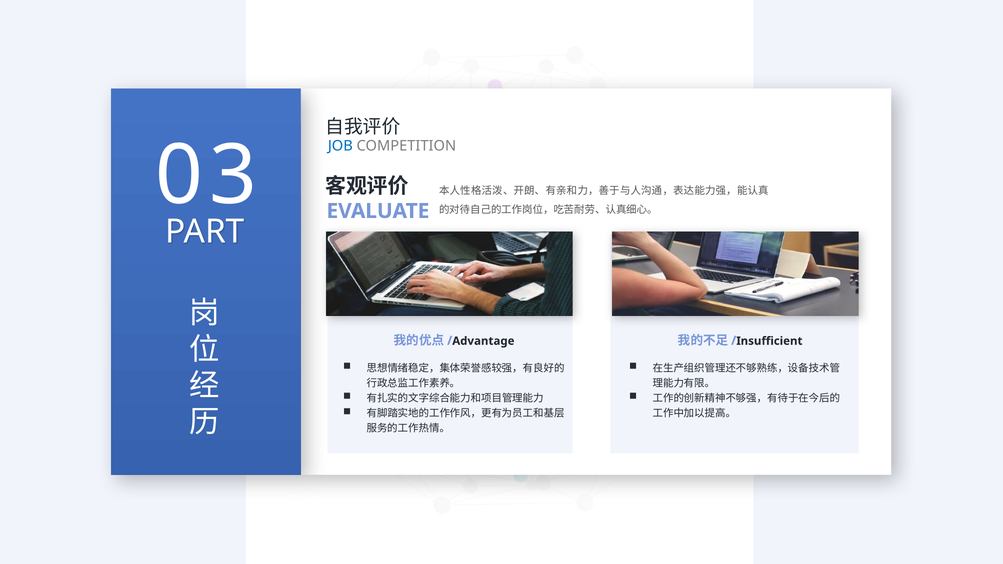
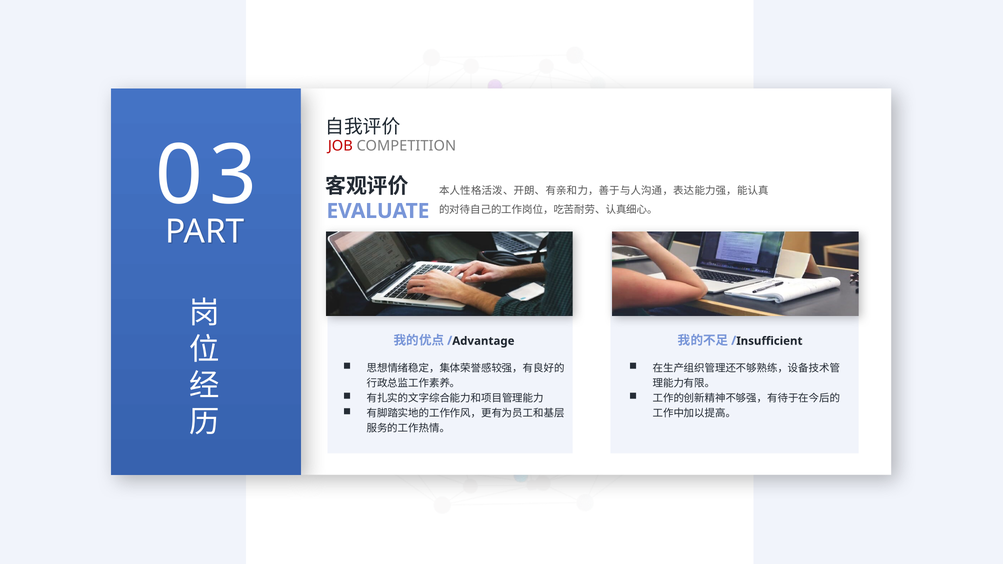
JOB colour: blue -> red
